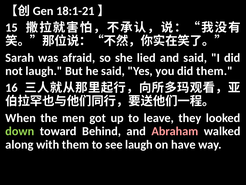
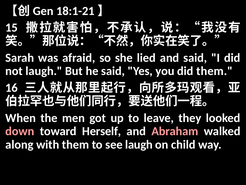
down colour: light green -> pink
Behind: Behind -> Herself
have: have -> child
